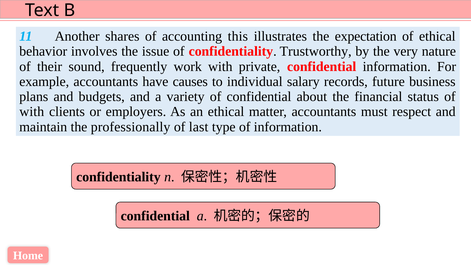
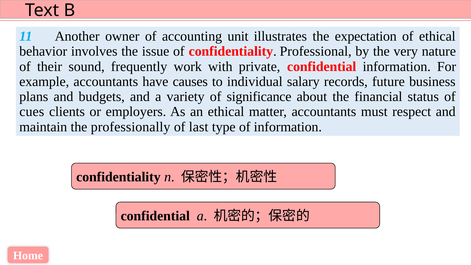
shares: shares -> owner
this: this -> unit
Trustworthy: Trustworthy -> Professional
of confidential: confidential -> significance
with at (32, 112): with -> cues
